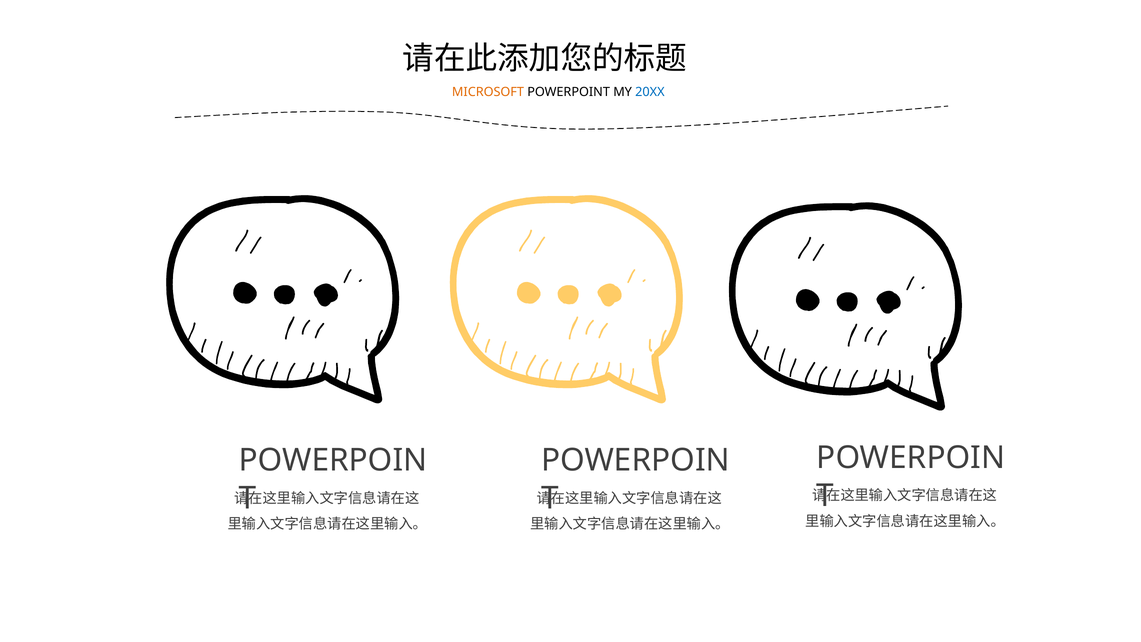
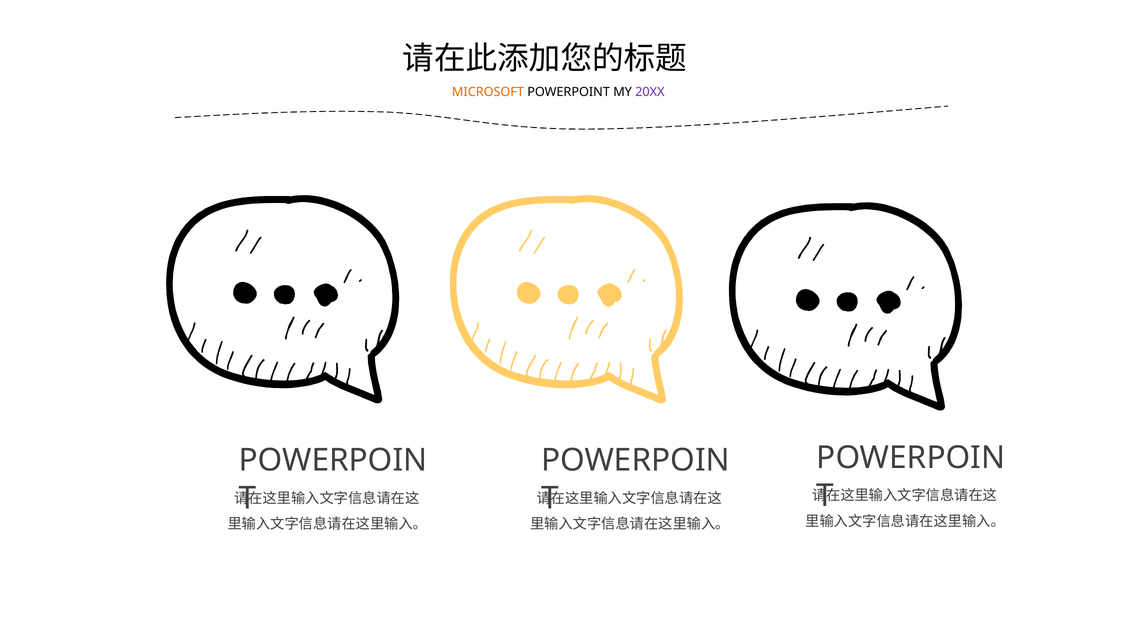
20XX colour: blue -> purple
